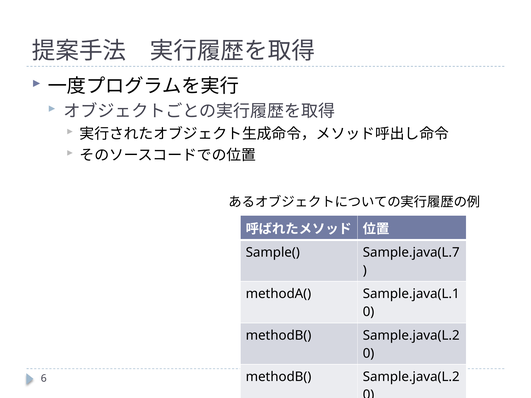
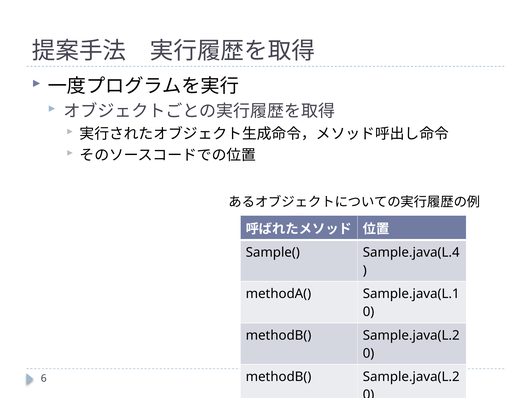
Sample.java(L.7: Sample.java(L.7 -> Sample.java(L.4
